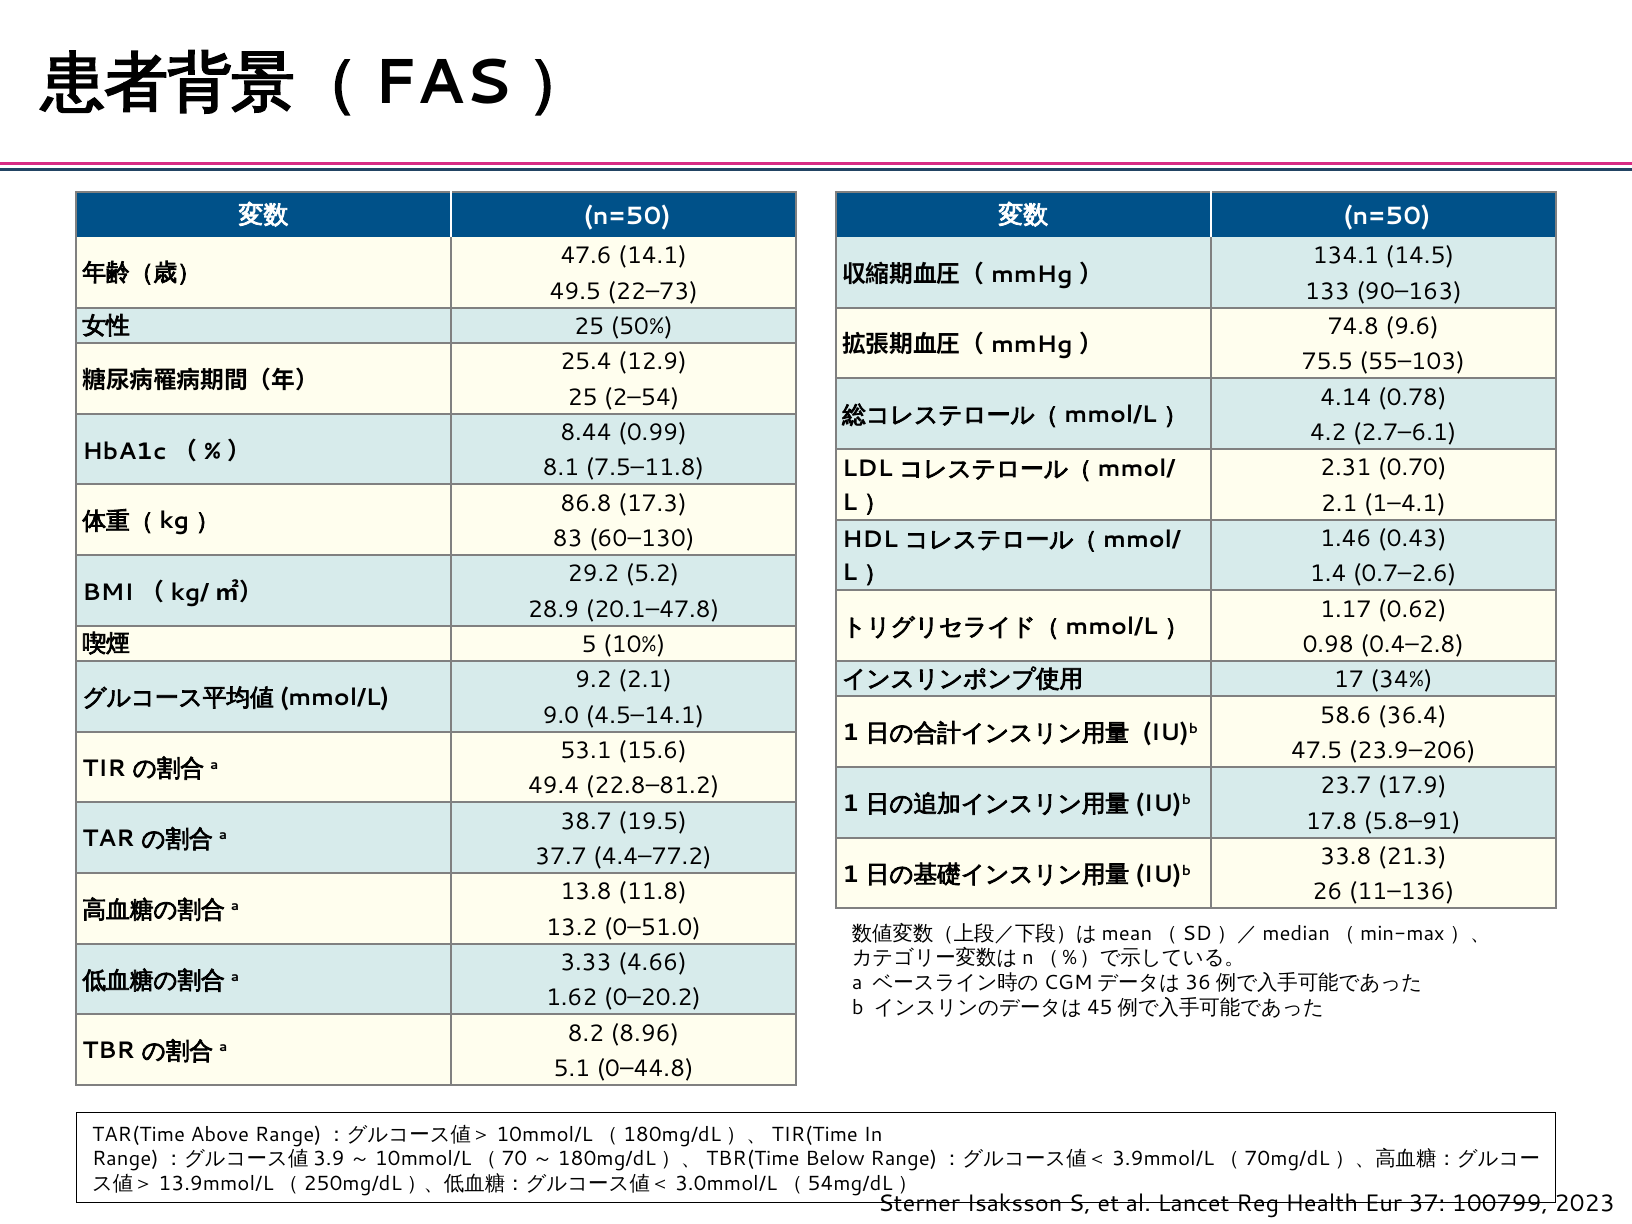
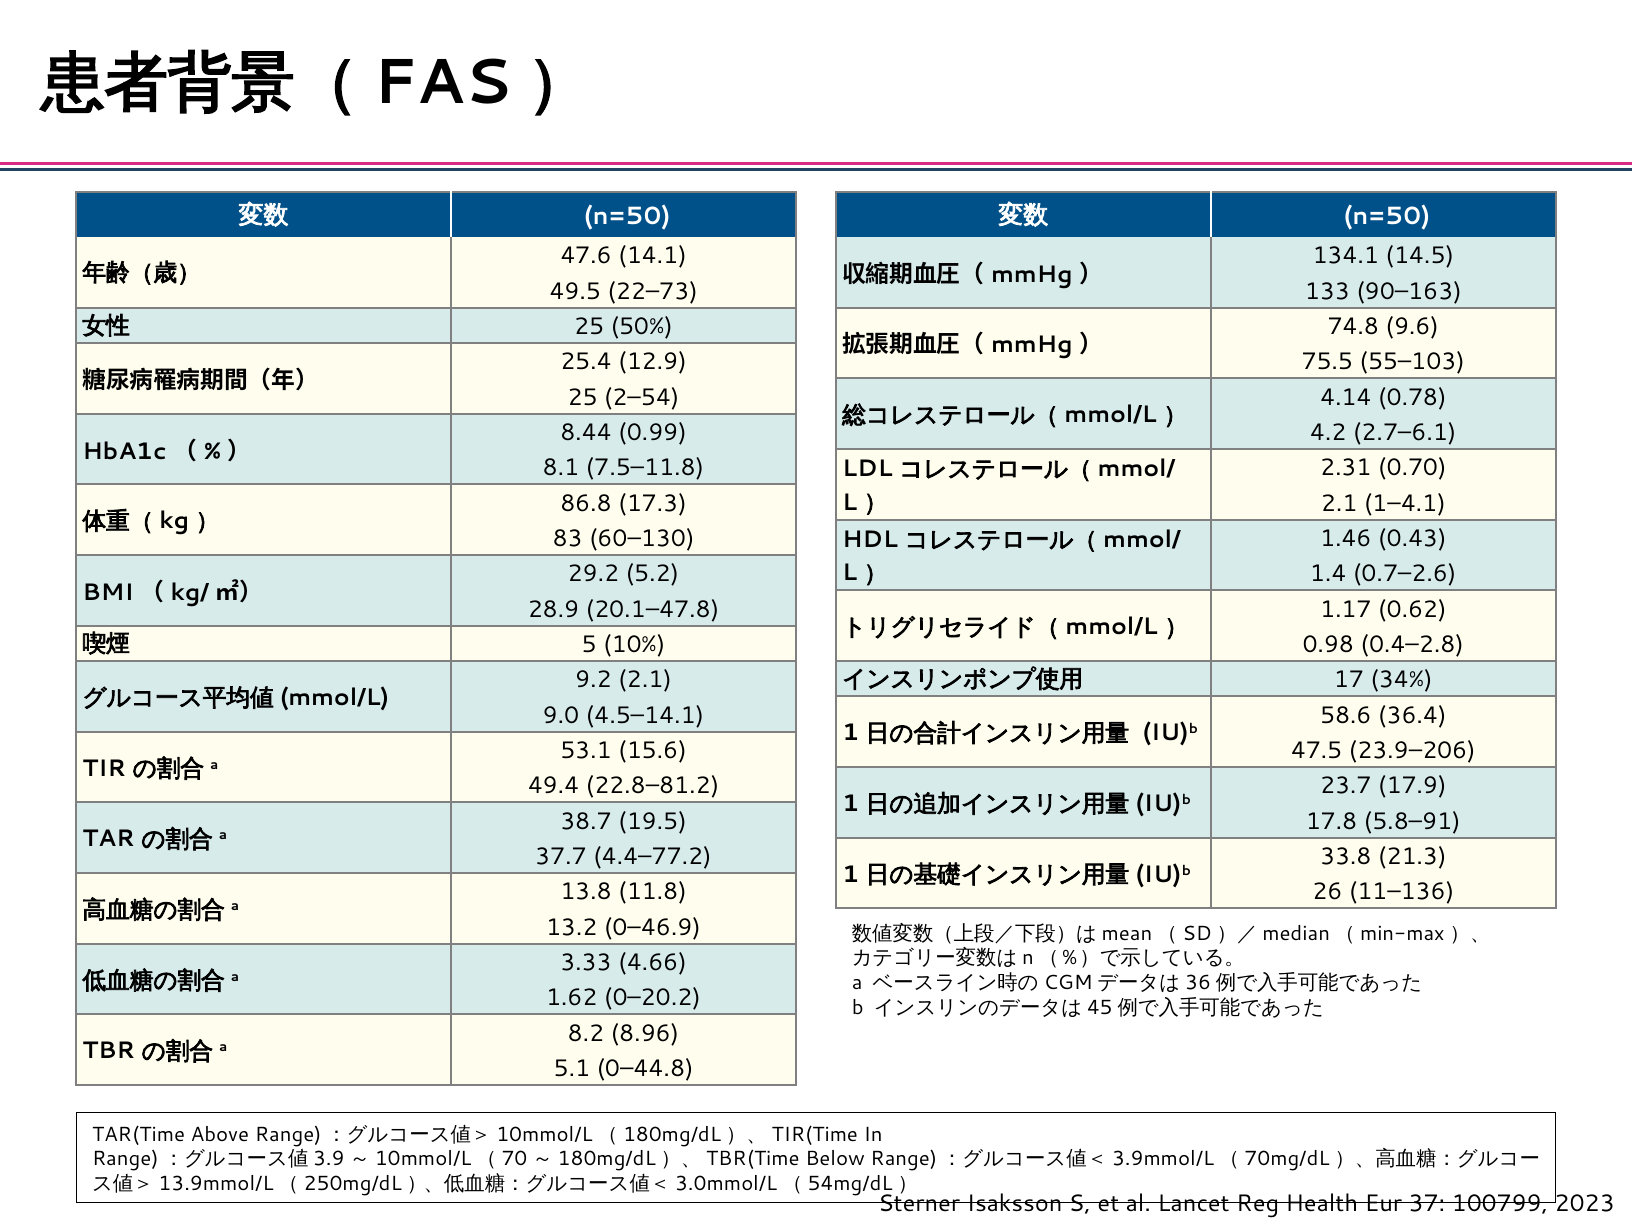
0–51.0: 0–51.0 -> 0–46.9
